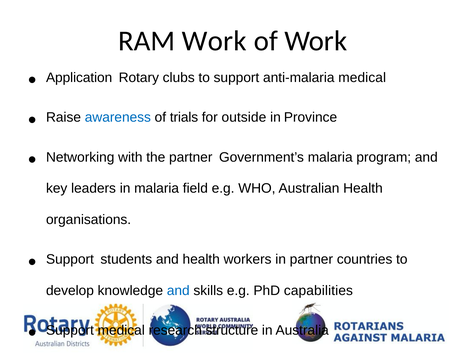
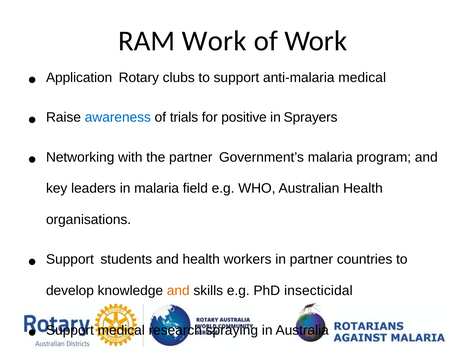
outside: outside -> positive
Province: Province -> Sprayers
and at (178, 290) colour: blue -> orange
capabilities: capabilities -> insecticidal
structure: structure -> spraying
